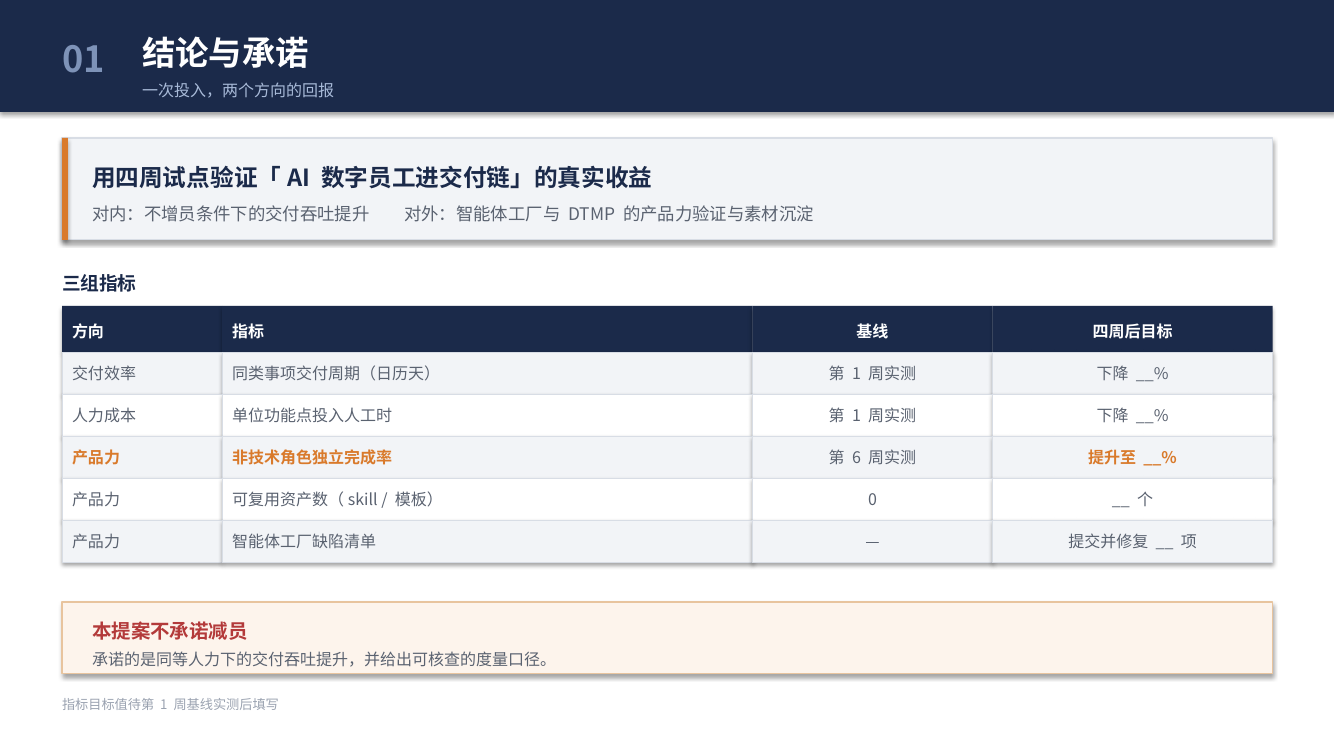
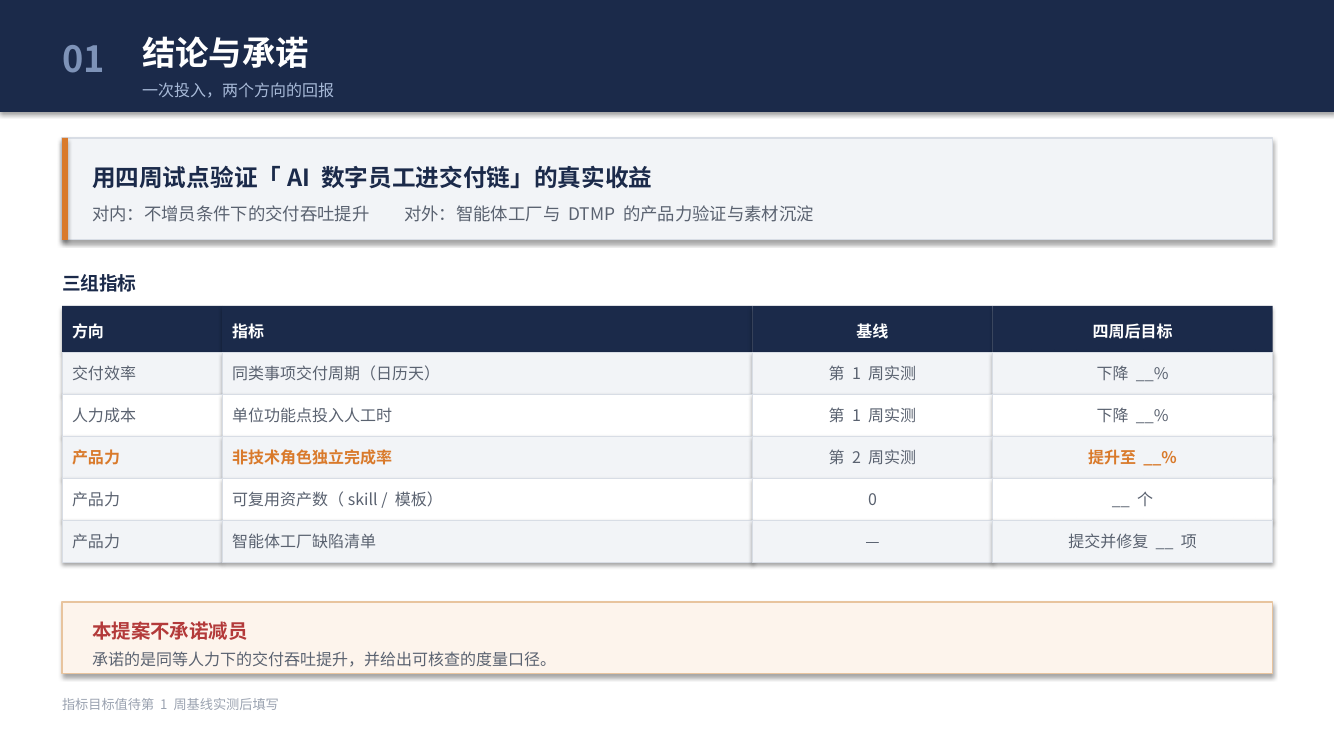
6: 6 -> 2
